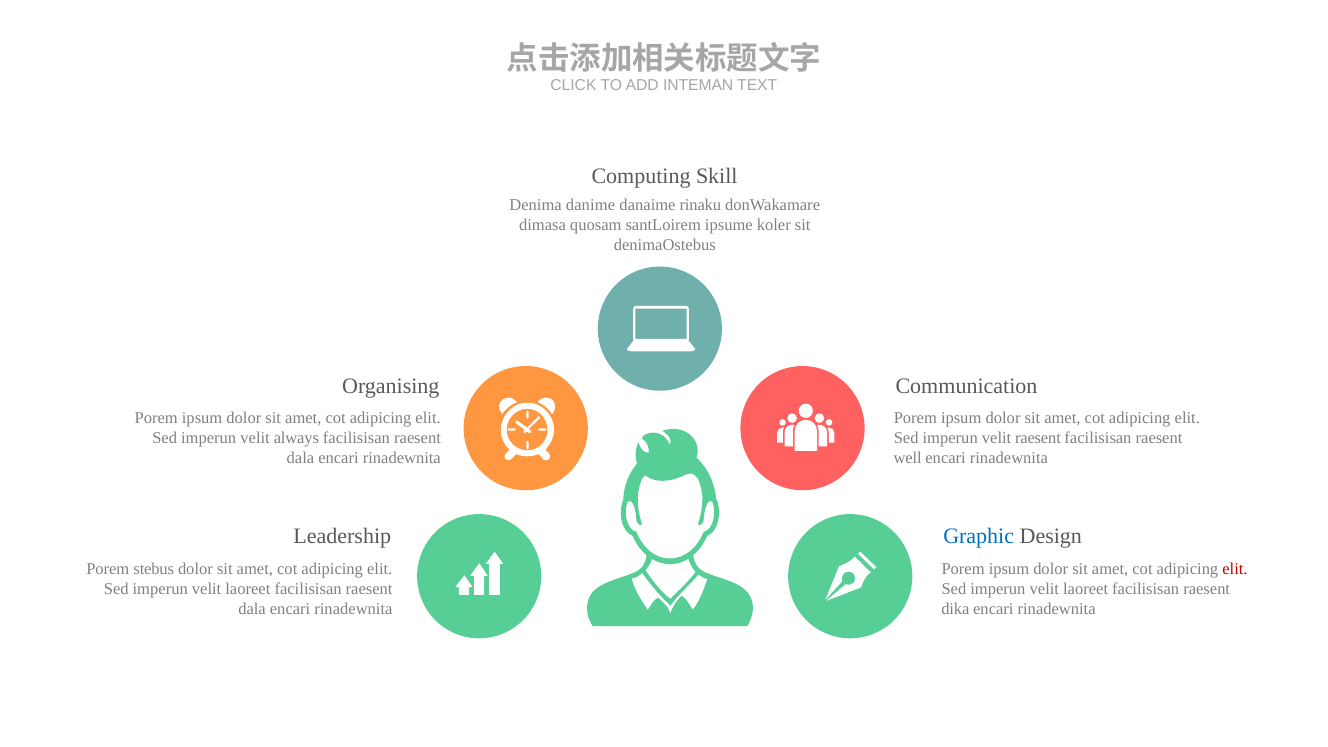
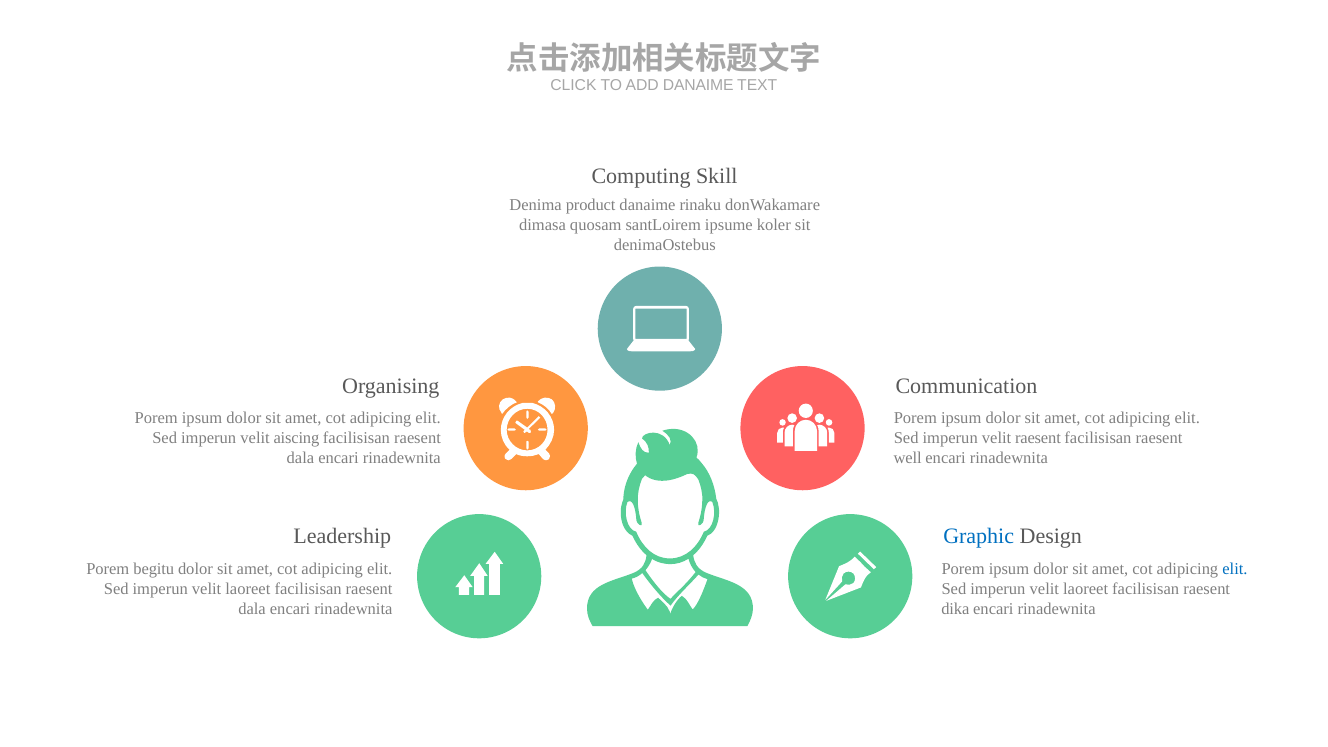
ADD INTEMAN: INTEMAN -> DANAIME
danime: danime -> product
always: always -> aiscing
stebus: stebus -> begitu
elit at (1235, 569) colour: red -> blue
